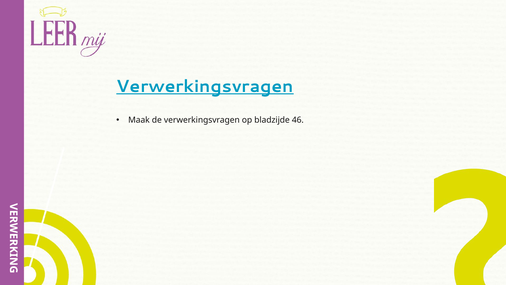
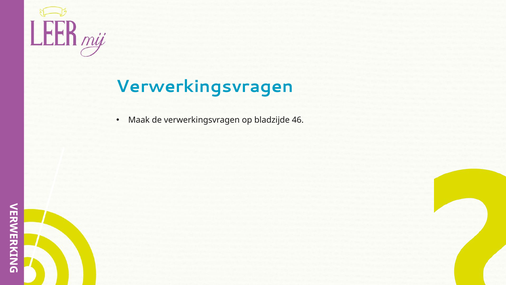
Verwerkingsvragen at (205, 86) underline: present -> none
